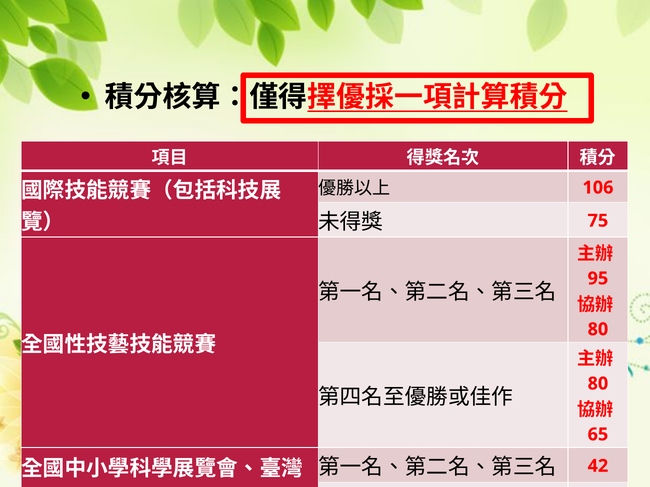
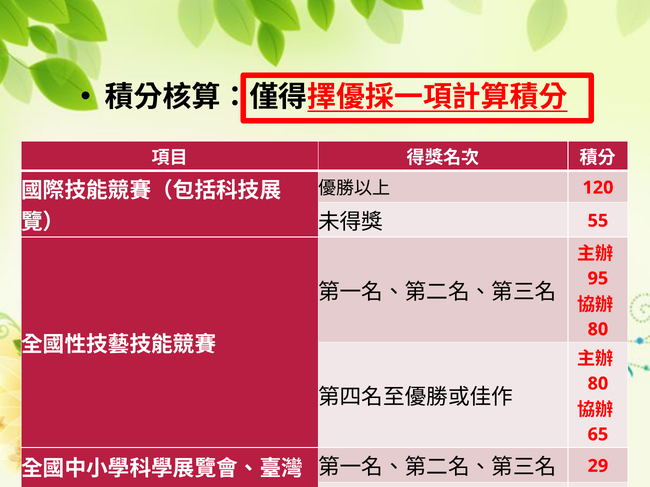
106: 106 -> 120
75: 75 -> 55
42: 42 -> 29
